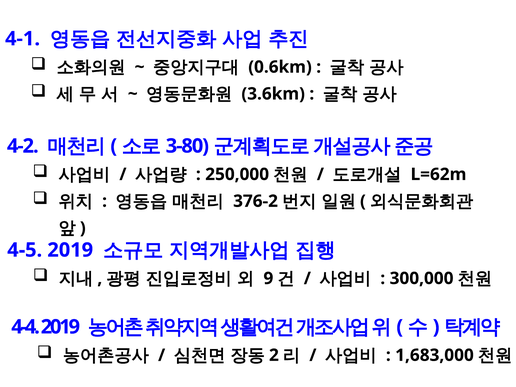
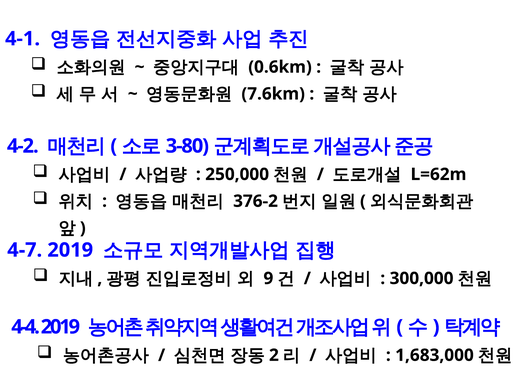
3.6km: 3.6km -> 7.6km
4-5: 4-5 -> 4-7
